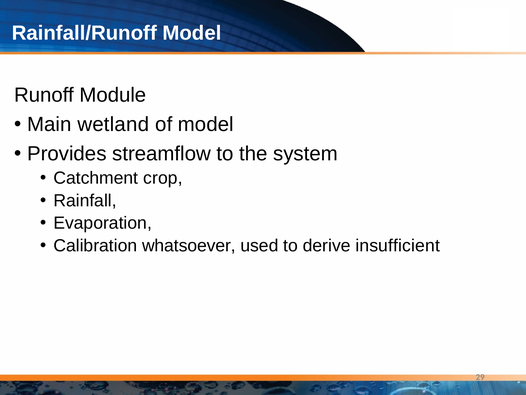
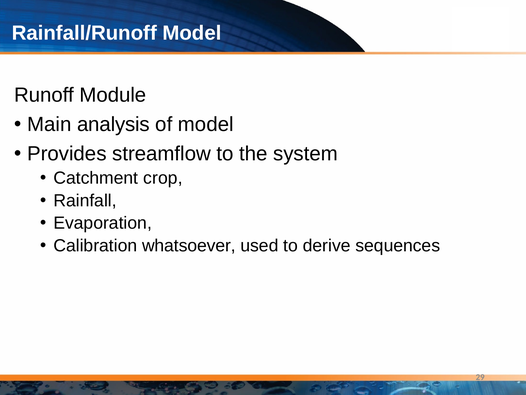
wetland: wetland -> analysis
insufficient: insufficient -> sequences
